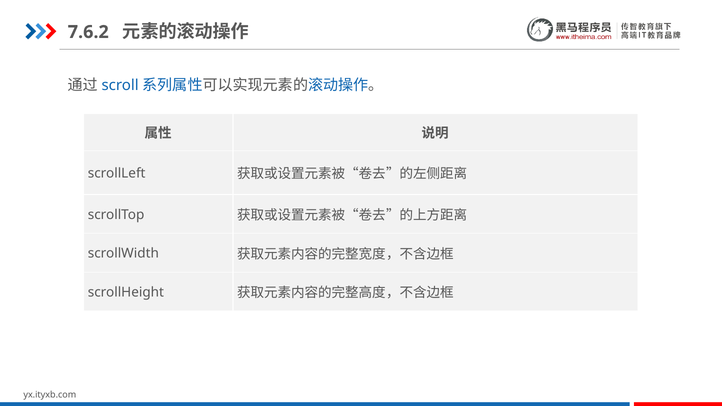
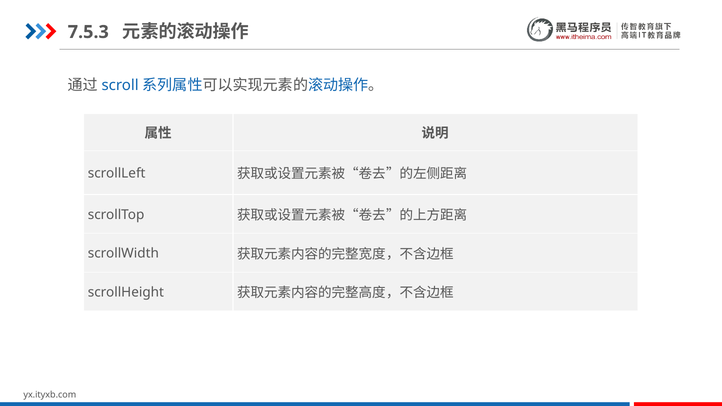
7.6.2: 7.6.2 -> 7.5.3
